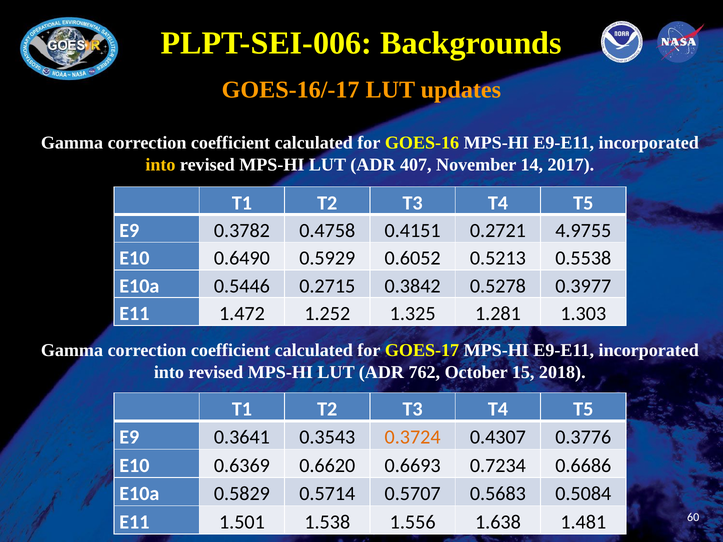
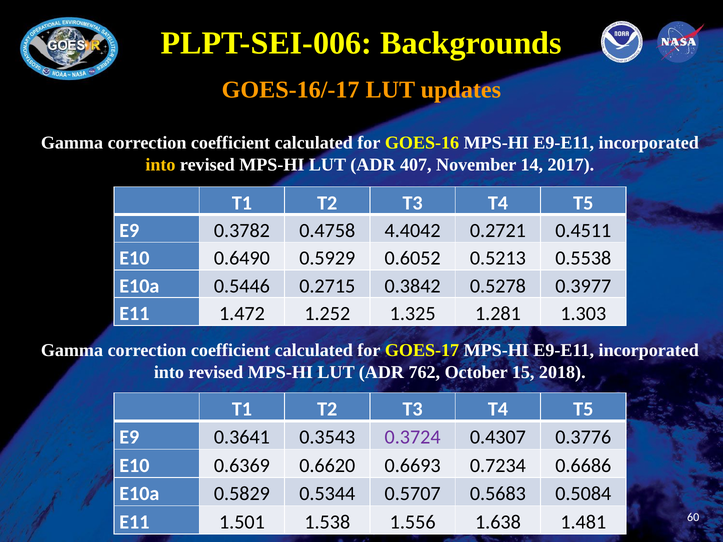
0.4151: 0.4151 -> 4.4042
4.9755: 4.9755 -> 0.4511
0.3724 colour: orange -> purple
0.5714: 0.5714 -> 0.5344
